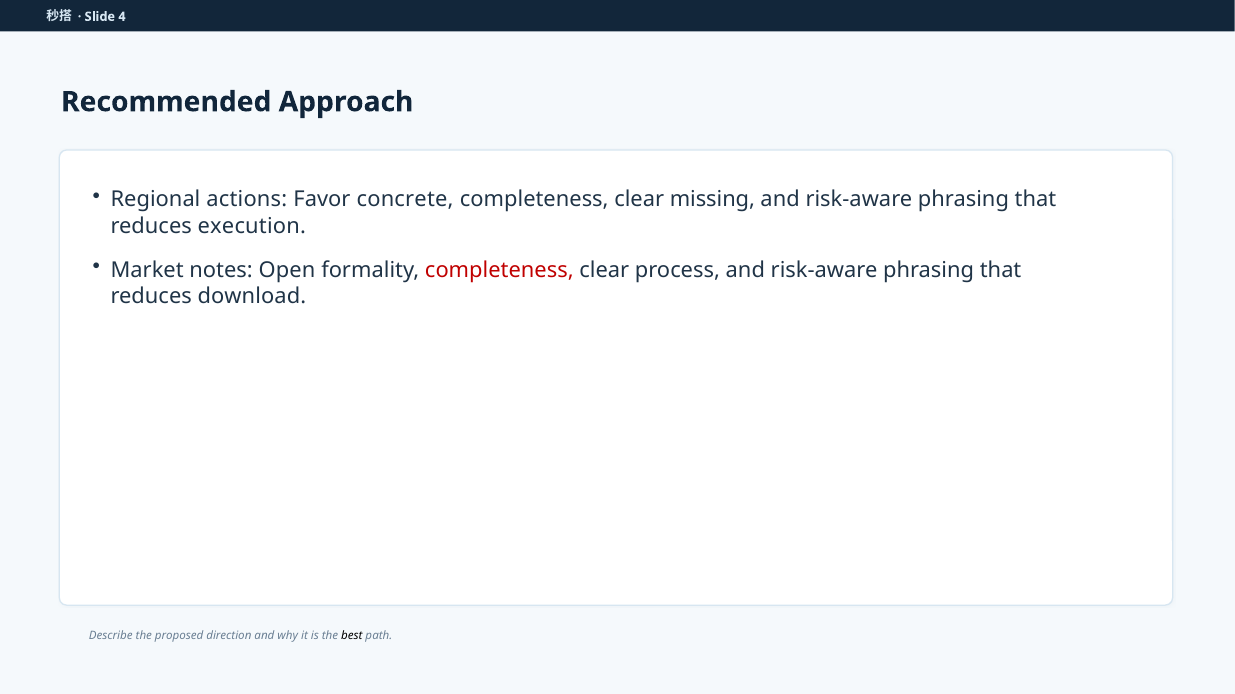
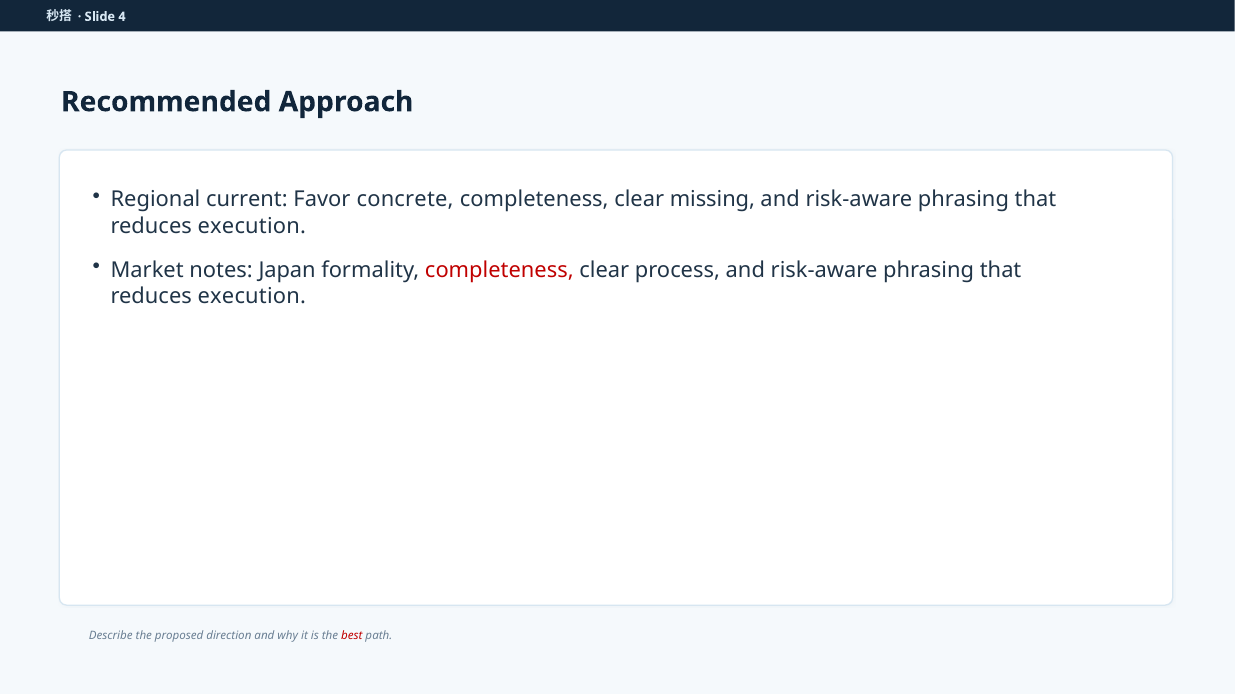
actions: actions -> current
Open: Open -> Japan
download at (252, 297): download -> execution
best colour: black -> red
